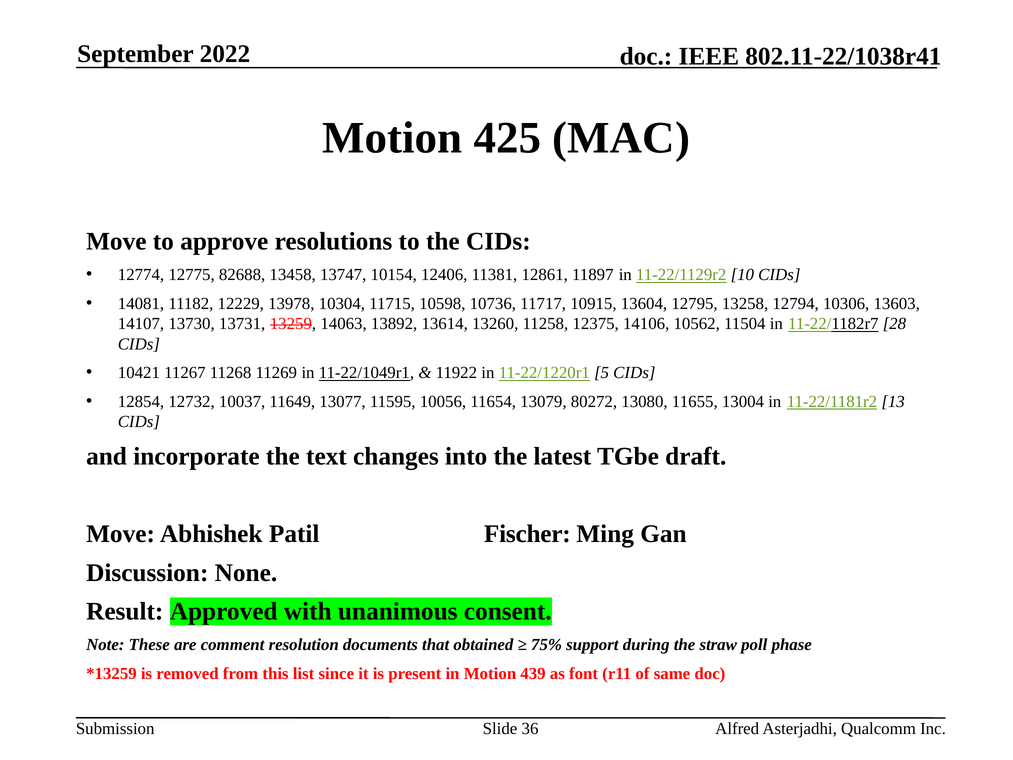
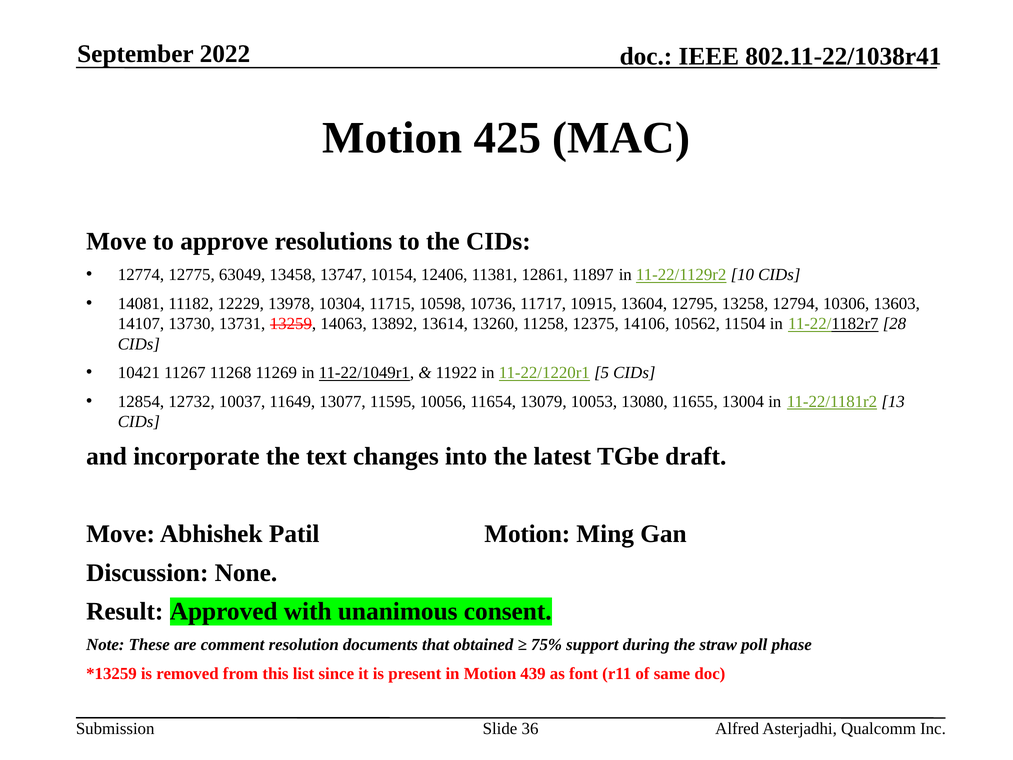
82688: 82688 -> 63049
80272: 80272 -> 10053
Patil Fischer: Fischer -> Motion
